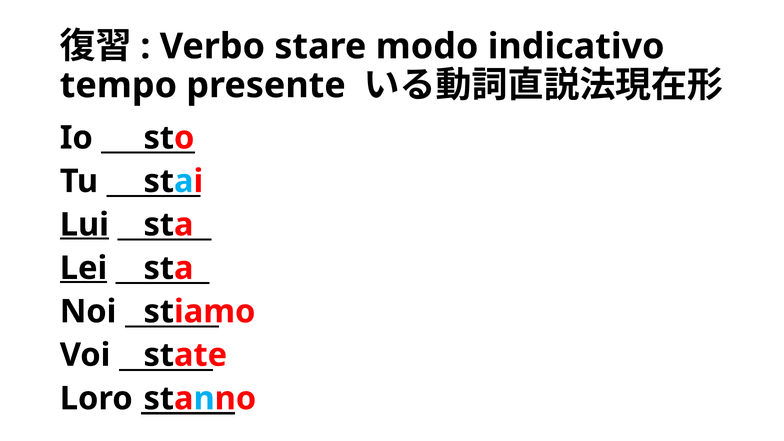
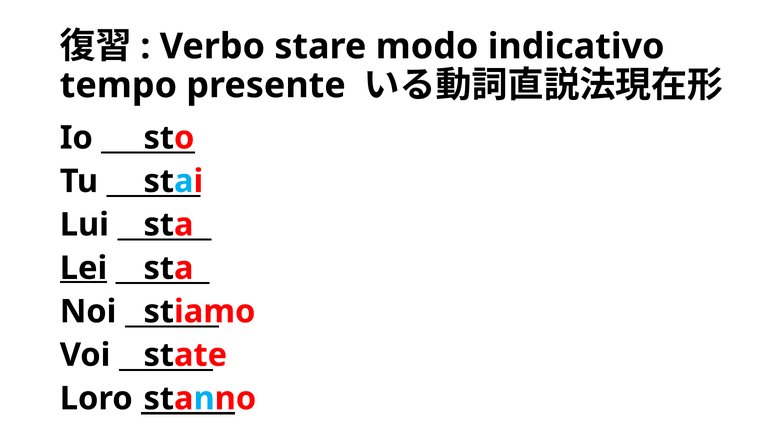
Lui underline: present -> none
